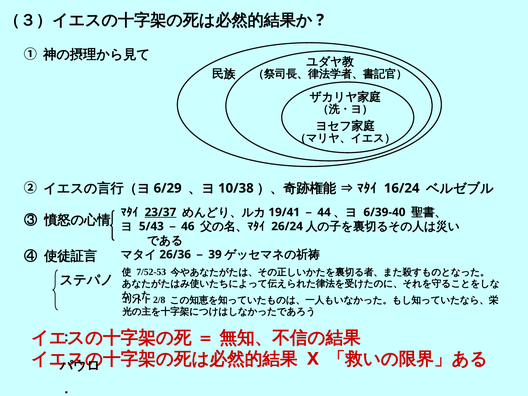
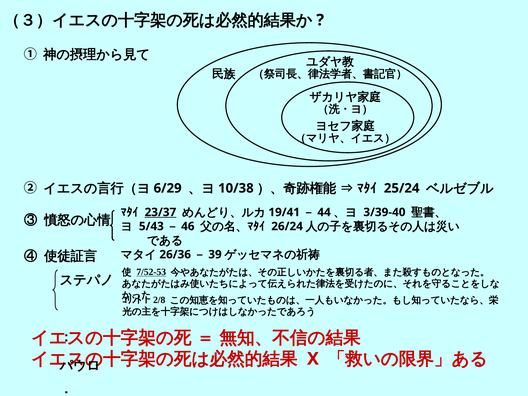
16/24: 16/24 -> 25/24
6/39-40: 6/39-40 -> 3/39-40
7/52-53 underline: none -> present
